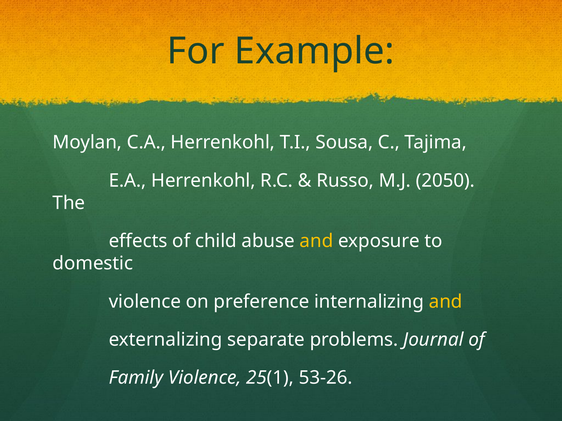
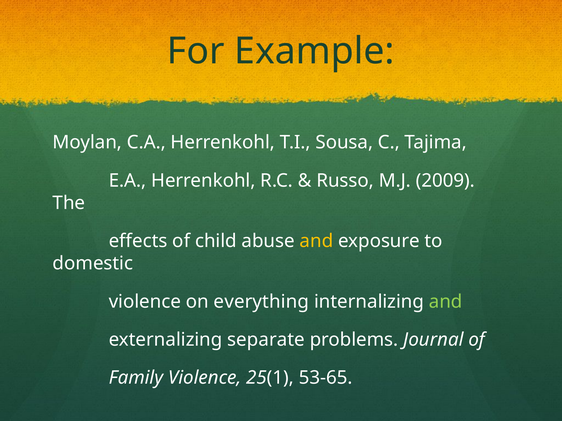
2050: 2050 -> 2009
preference: preference -> everything
and at (446, 302) colour: yellow -> light green
53-26: 53-26 -> 53-65
